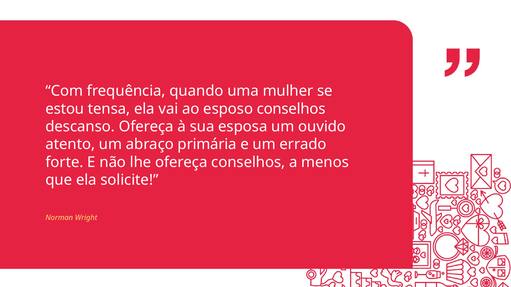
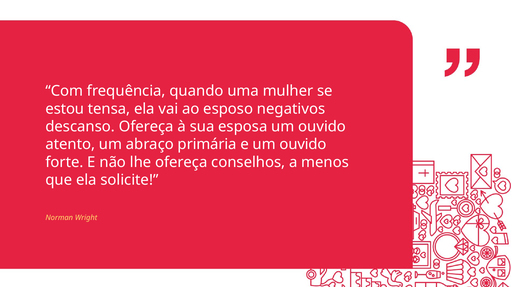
esposo conselhos: conselhos -> negativos
e um errado: errado -> ouvido
